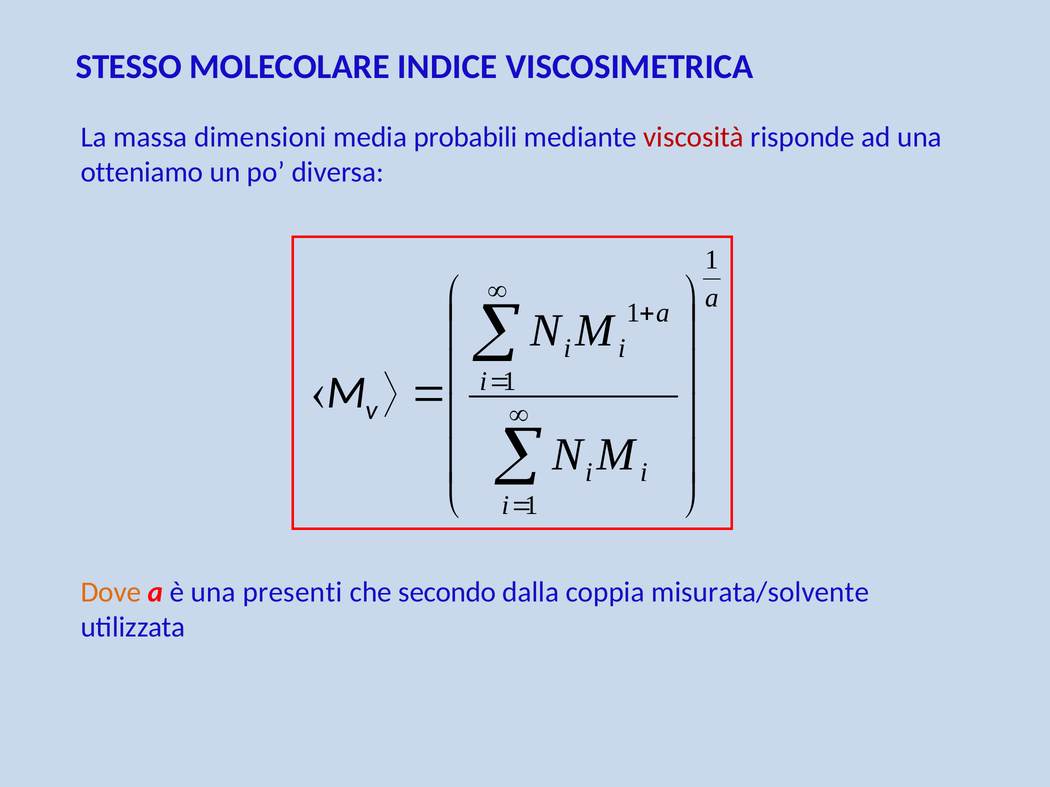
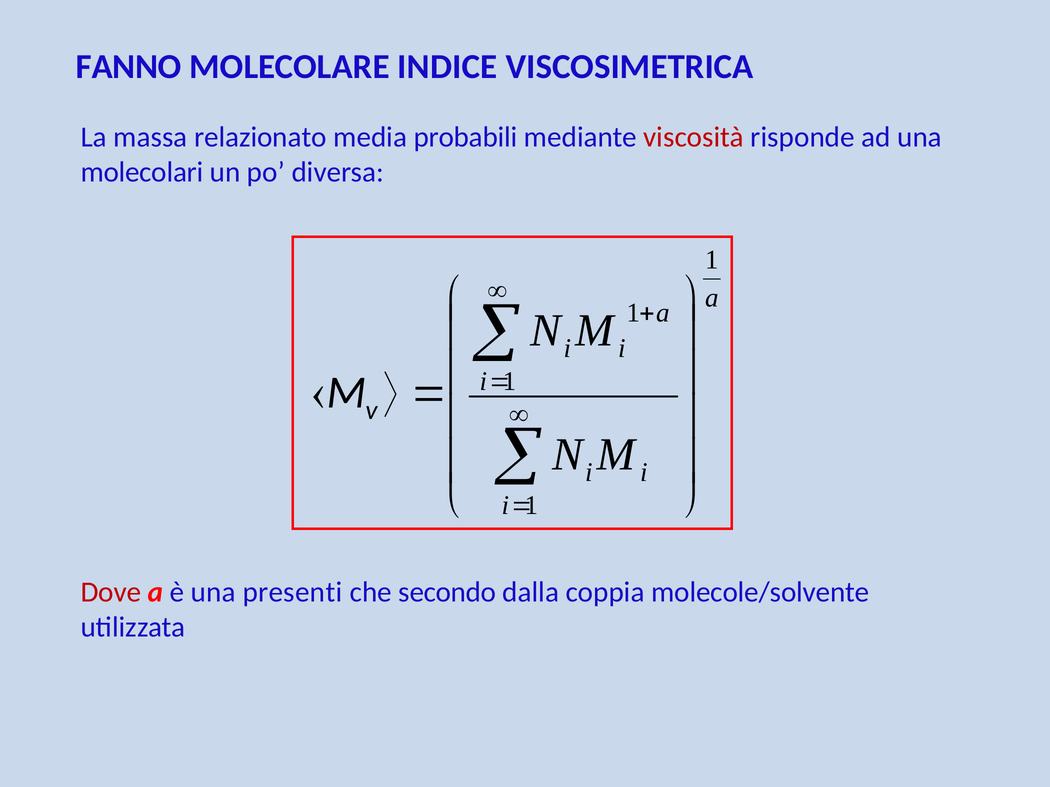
STESSO: STESSO -> FANNO
dimensioni: dimensioni -> relazionato
otteniamo: otteniamo -> molecolari
Dove colour: orange -> red
misurata/solvente: misurata/solvente -> molecole/solvente
